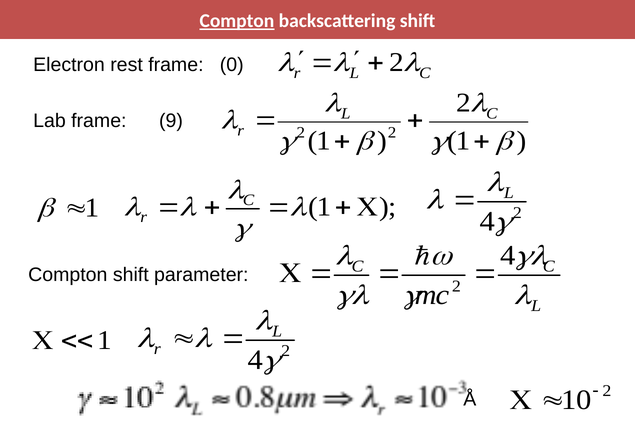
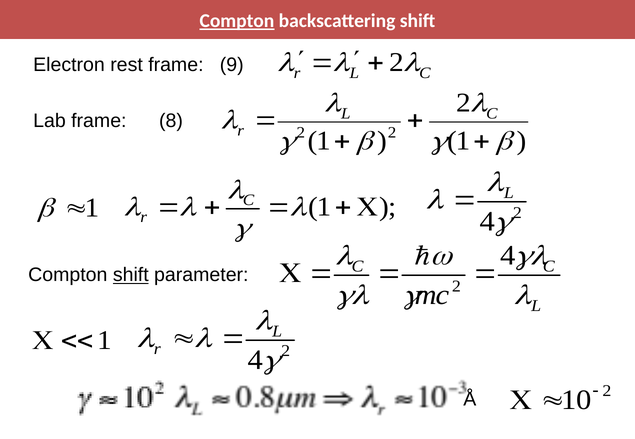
0: 0 -> 9
9: 9 -> 8
shift at (131, 275) underline: none -> present
